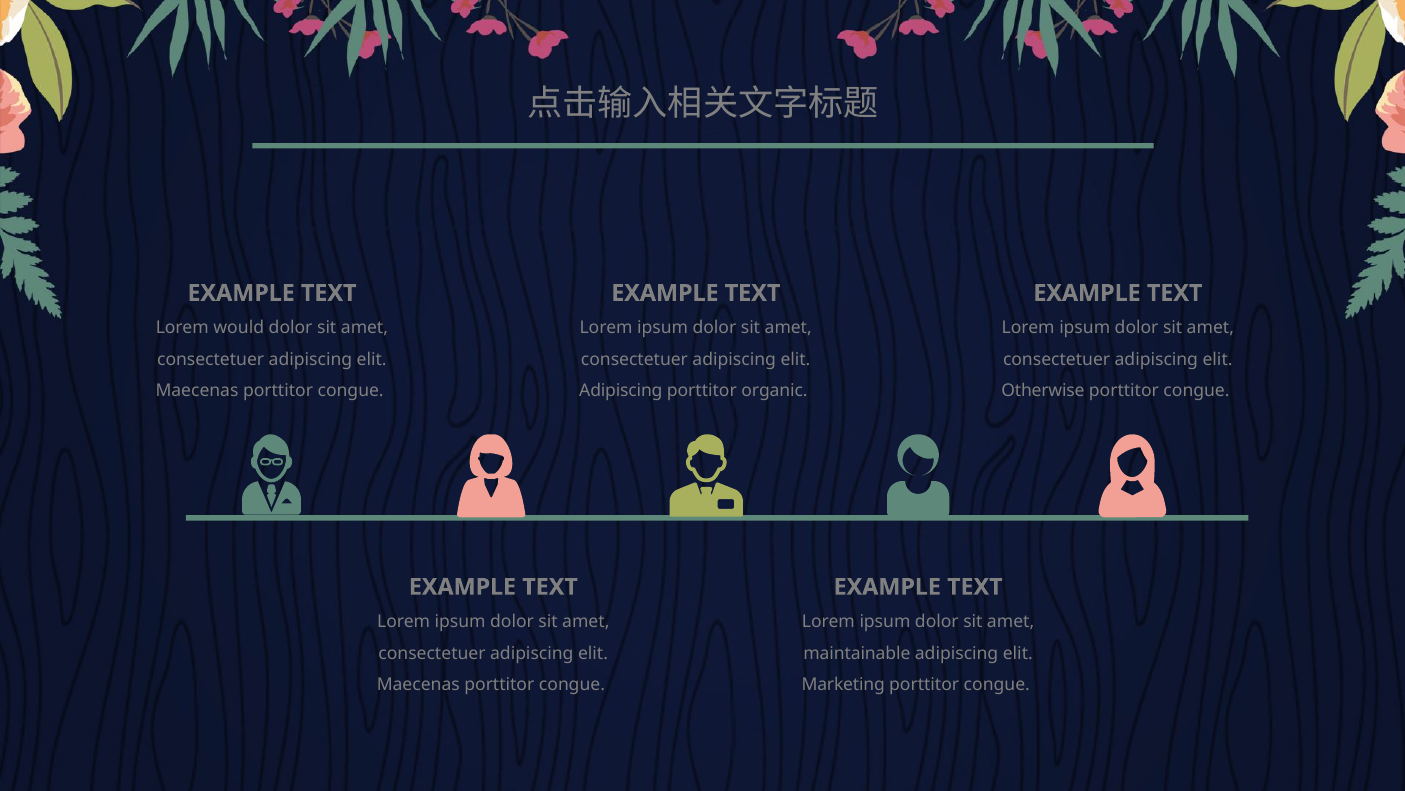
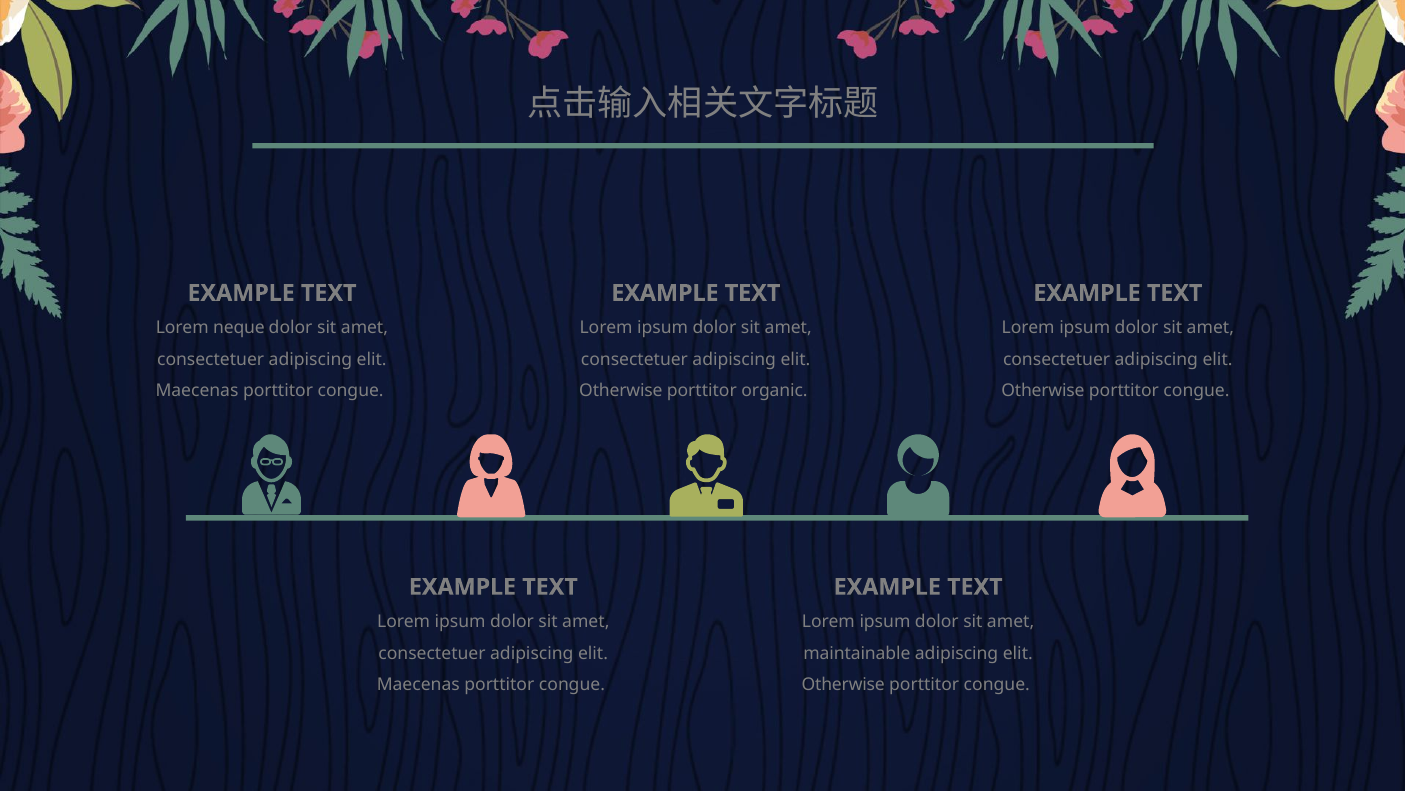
would: would -> neque
Adipiscing at (621, 391): Adipiscing -> Otherwise
Marketing at (843, 685): Marketing -> Otherwise
